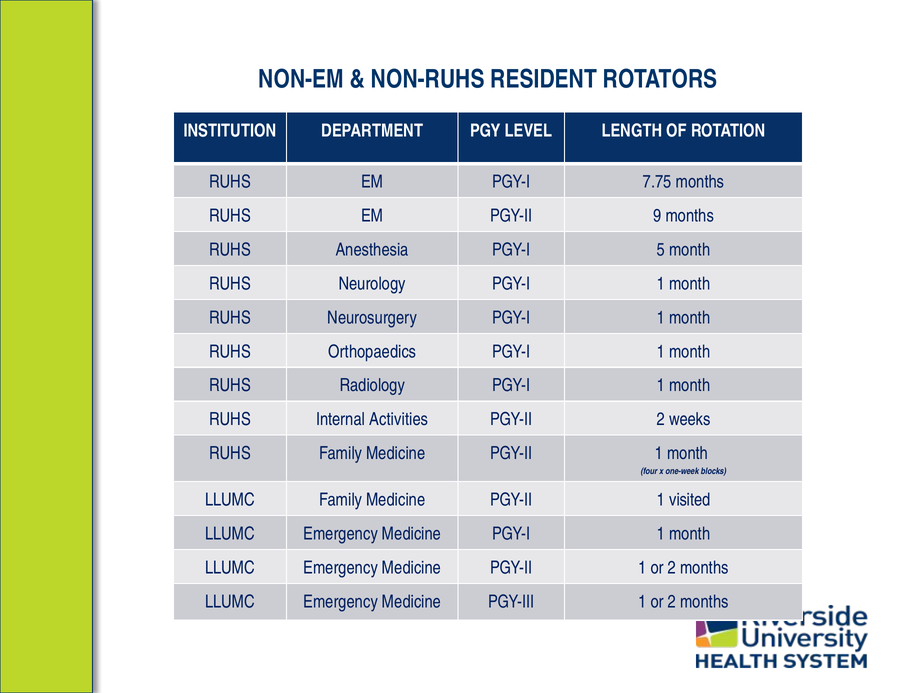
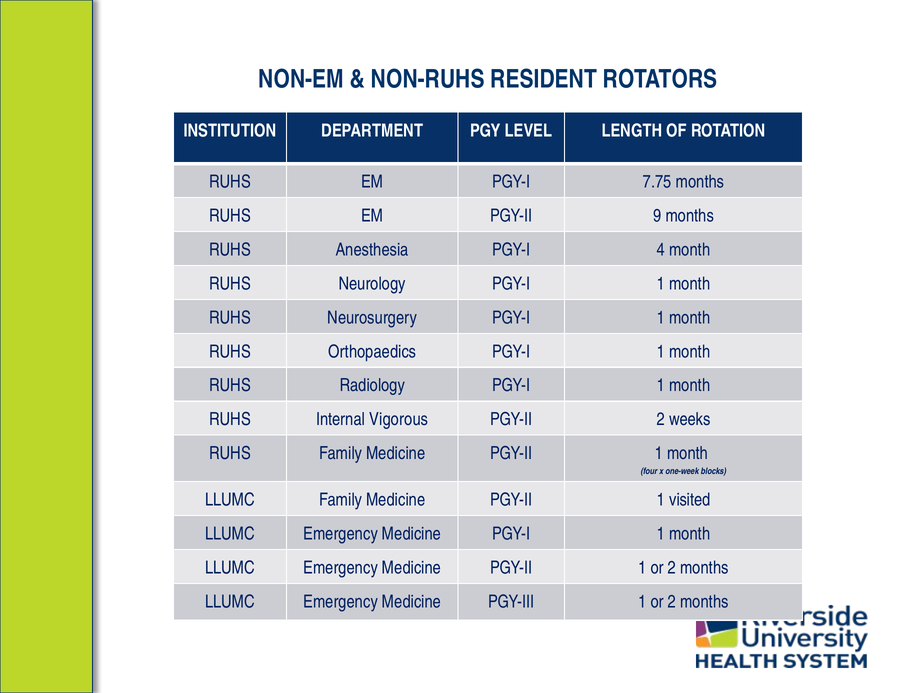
5: 5 -> 4
Activities: Activities -> Vigorous
